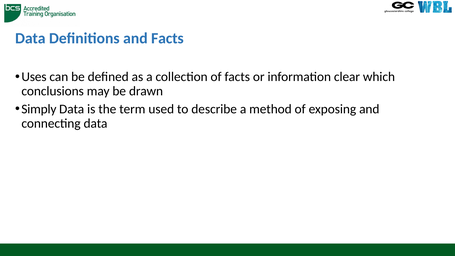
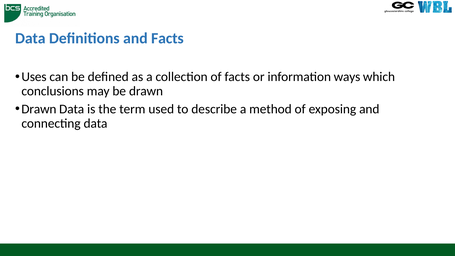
clear: clear -> ways
Simply at (39, 109): Simply -> Drawn
